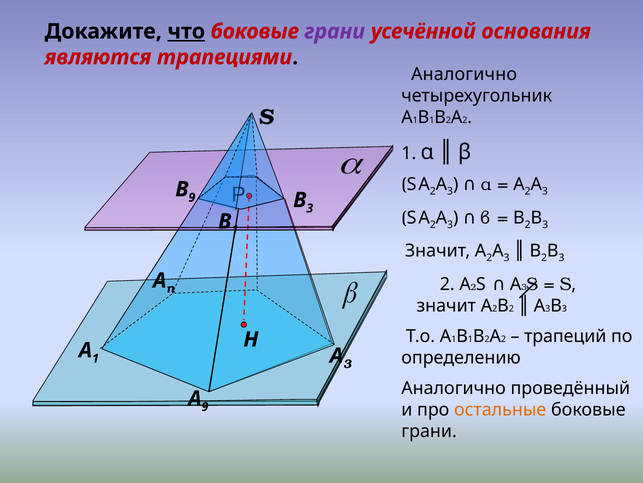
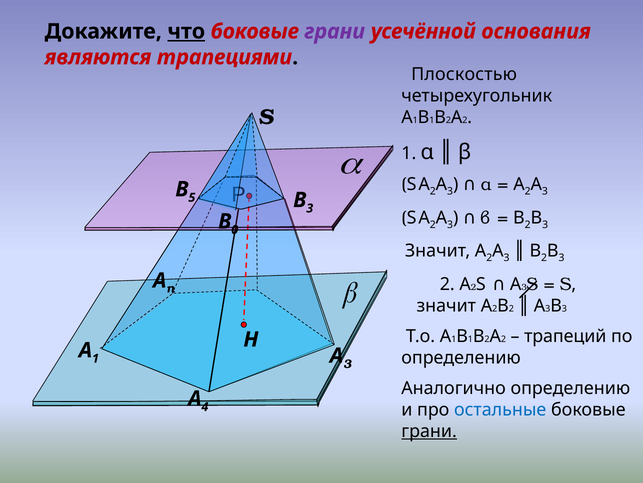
Аналогично at (464, 74): Аналогично -> Плоскостью
9 at (192, 197): 9 -> 5
1 at (235, 229): 1 -> 0
Аналогично проведённый: проведённый -> определению
9 at (205, 406): 9 -> 4
остальные colour: orange -> blue
грани at (429, 431) underline: none -> present
